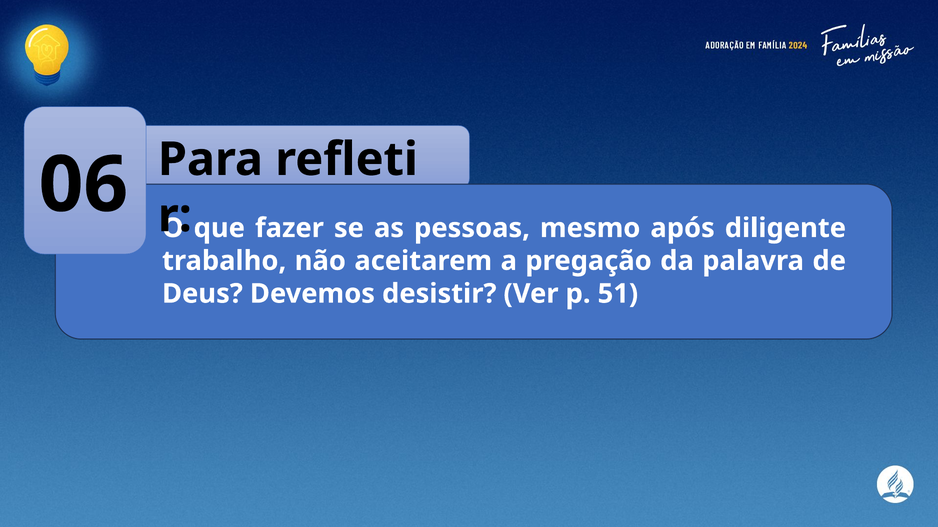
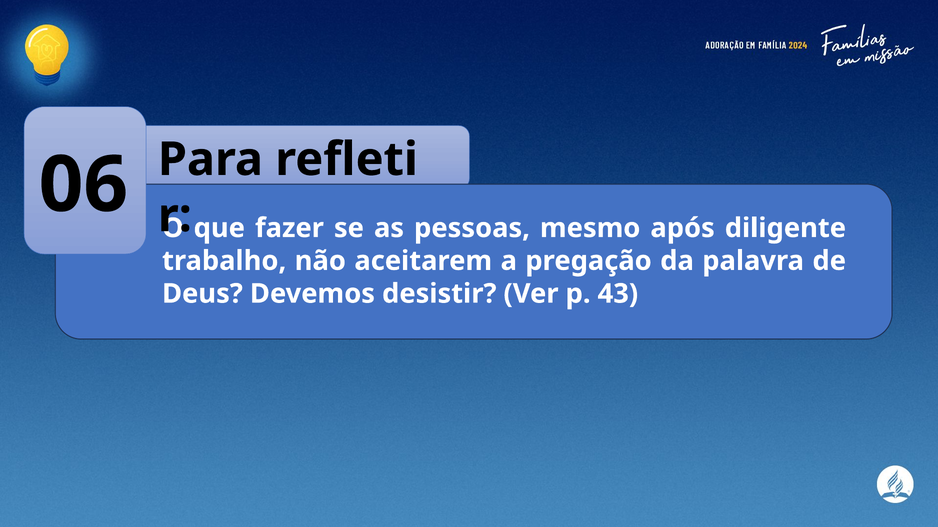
51: 51 -> 43
